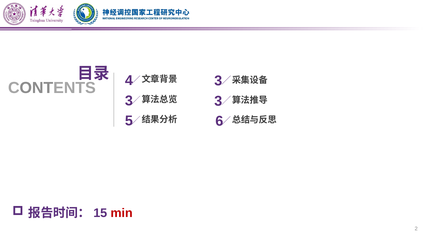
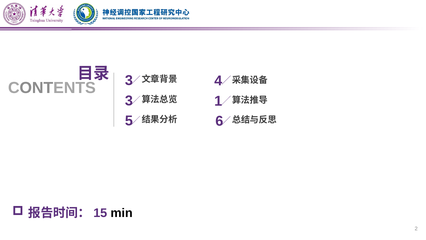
4 at (129, 80): 4 -> 3
3 at (218, 81): 3 -> 4
3 at (218, 101): 3 -> 1
min colour: red -> black
